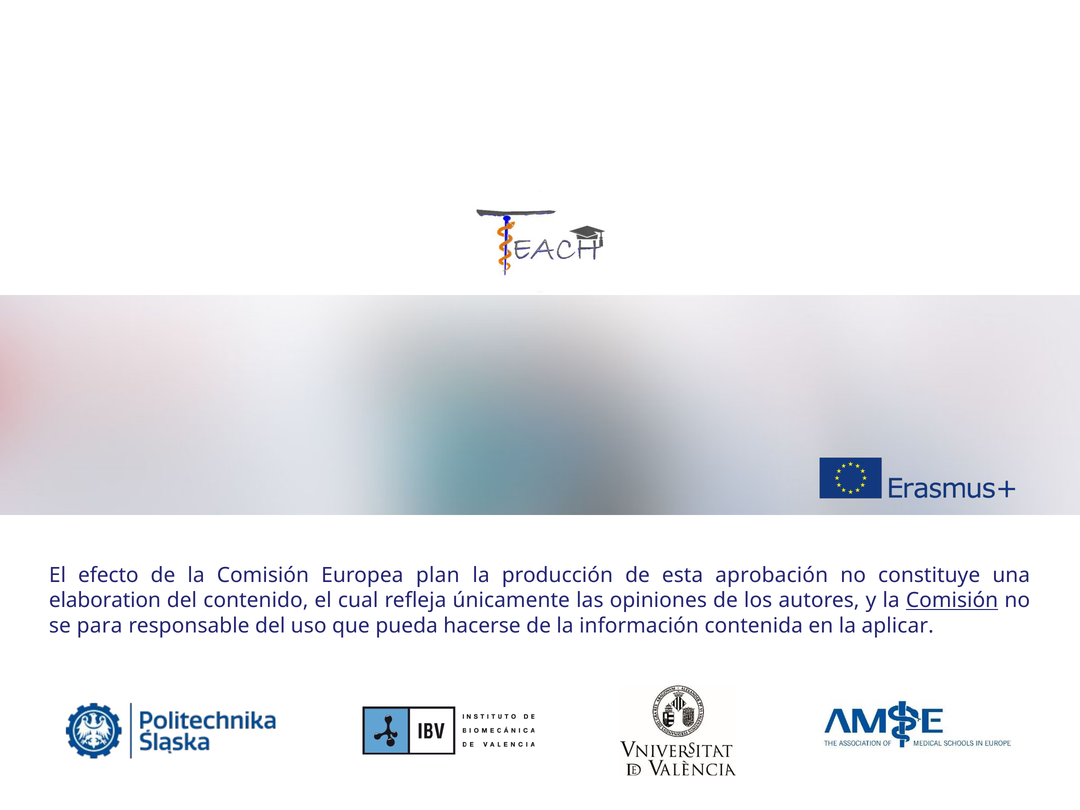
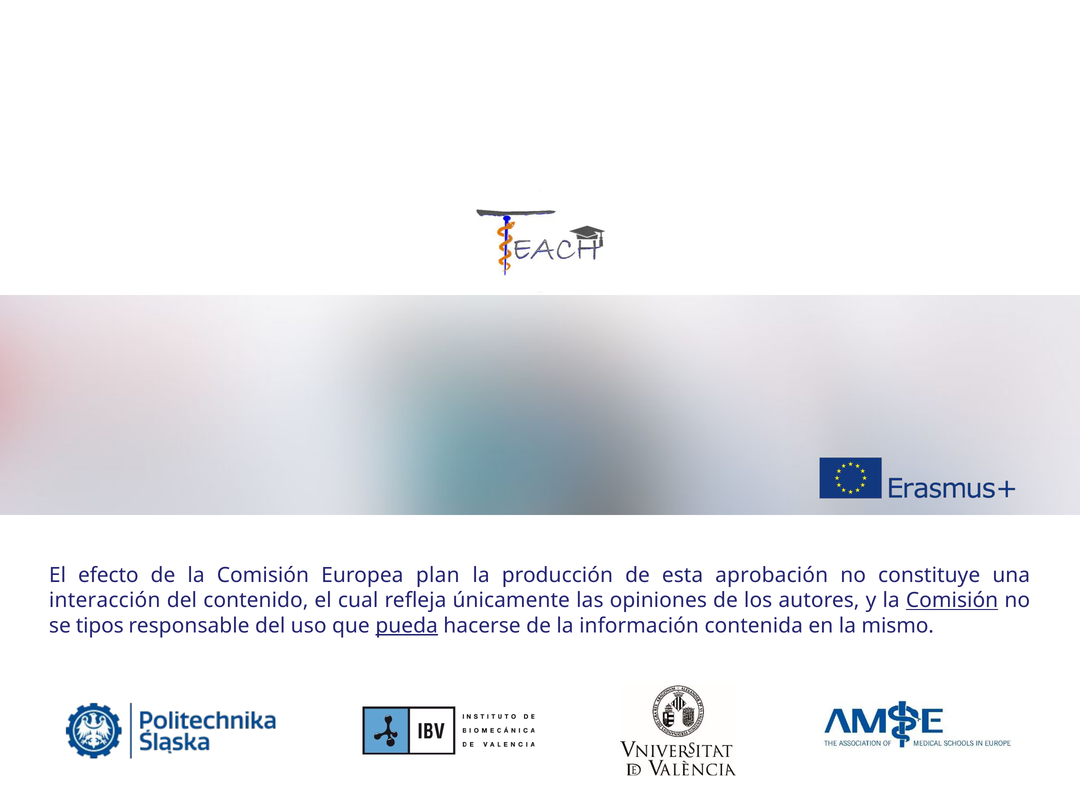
elaboration: elaboration -> interacción
para: para -> tipos
pueda underline: none -> present
aplicar: aplicar -> mismo
